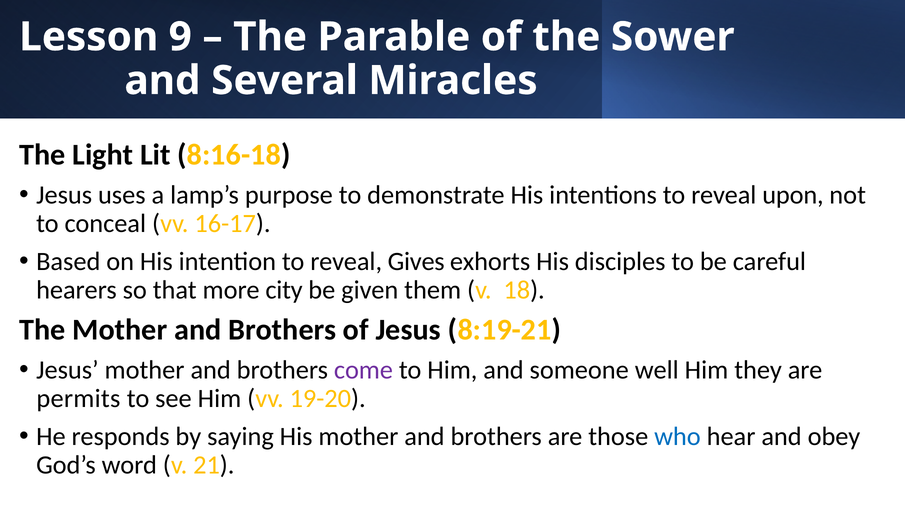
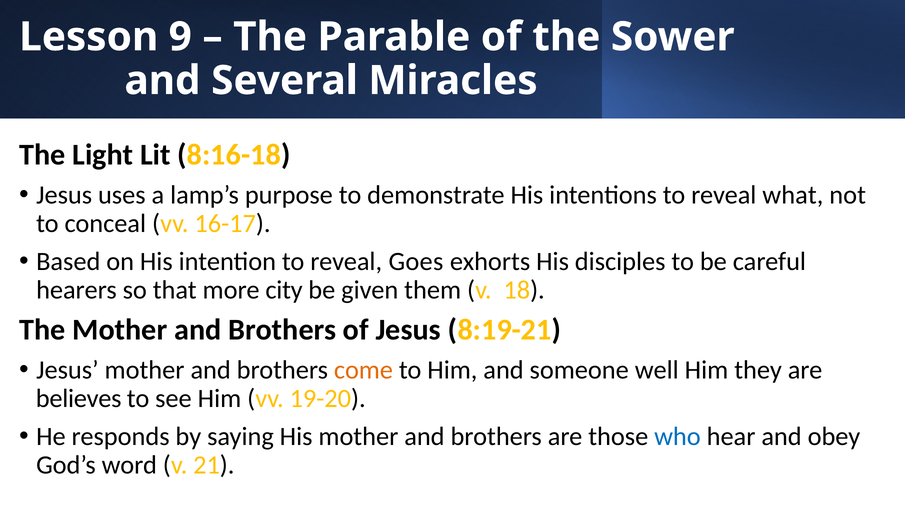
upon: upon -> what
Gives: Gives -> Goes
come colour: purple -> orange
permits: permits -> believes
